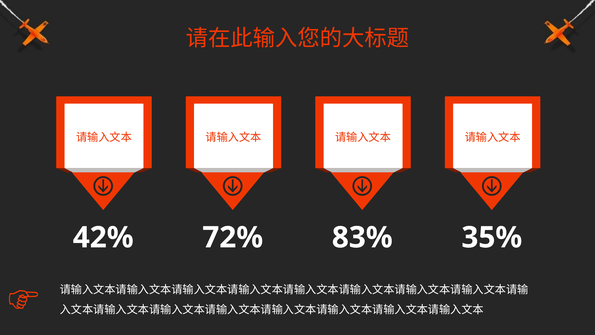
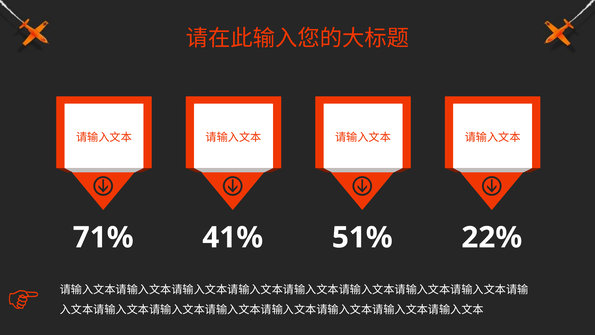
42%: 42% -> 71%
72%: 72% -> 41%
83%: 83% -> 51%
35%: 35% -> 22%
